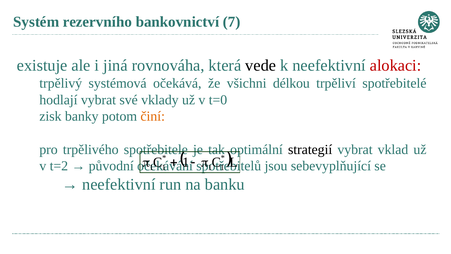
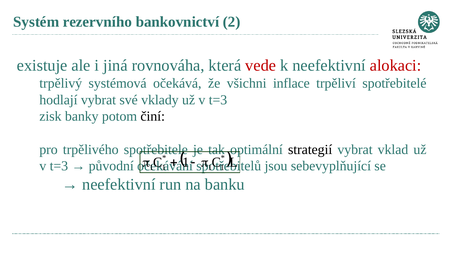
7: 7 -> 2
vede colour: black -> red
délkou: délkou -> inflace
vklady už v t=0: t=0 -> t=3
činí colour: orange -> black
t=2 at (59, 166): t=2 -> t=3
